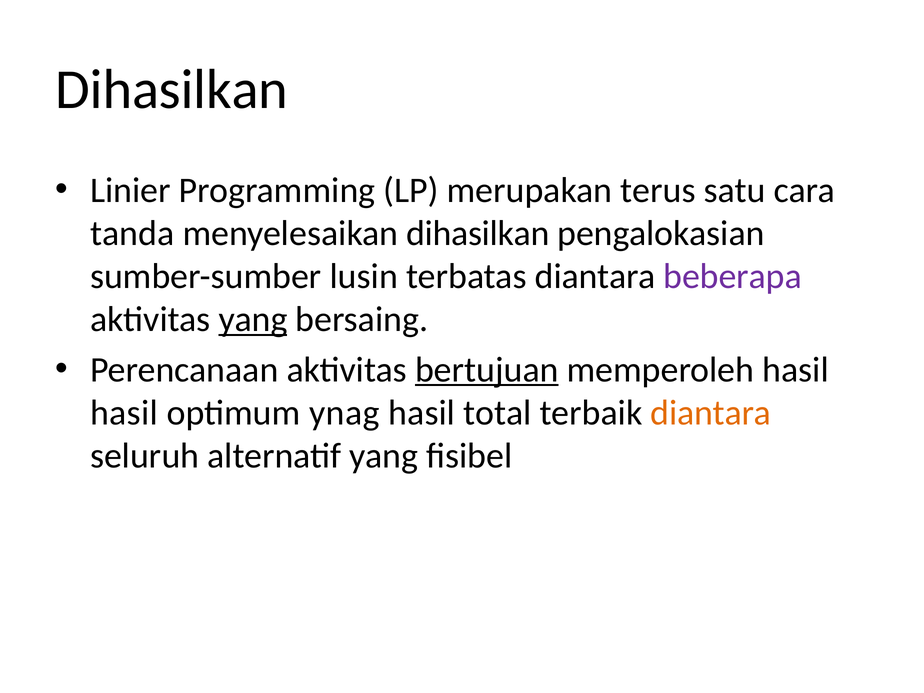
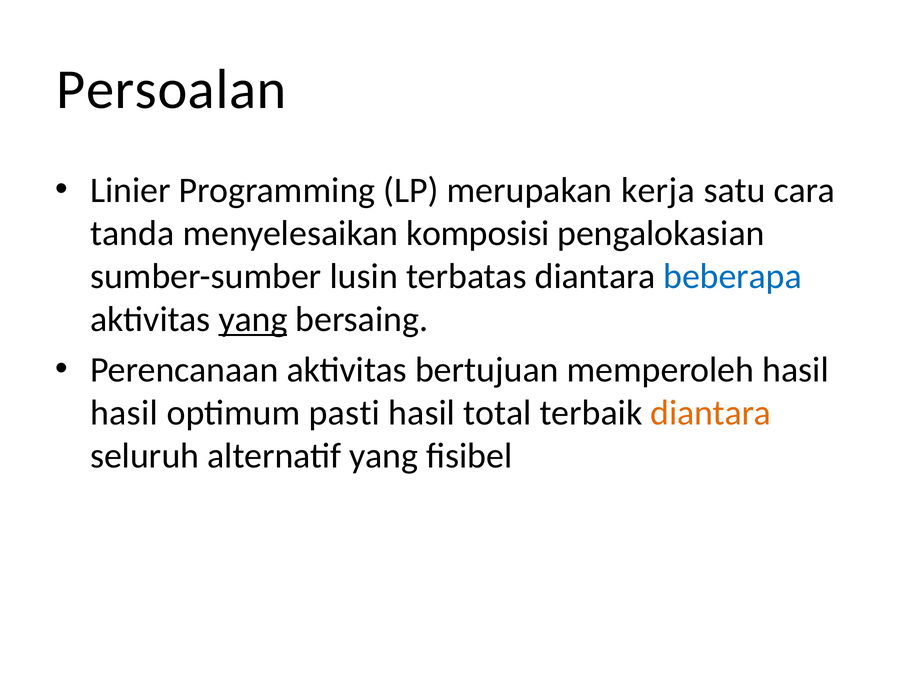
Dihasilkan at (172, 89): Dihasilkan -> Persoalan
terus: terus -> kerja
menyelesaikan dihasilkan: dihasilkan -> komposisi
beberapa colour: purple -> blue
bertujuan underline: present -> none
ynag: ynag -> pasti
